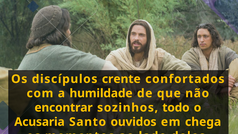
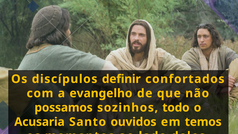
crente: crente -> definir
a humildade: humildade -> evangelho
encontrar: encontrar -> possamos
chega: chega -> temos
